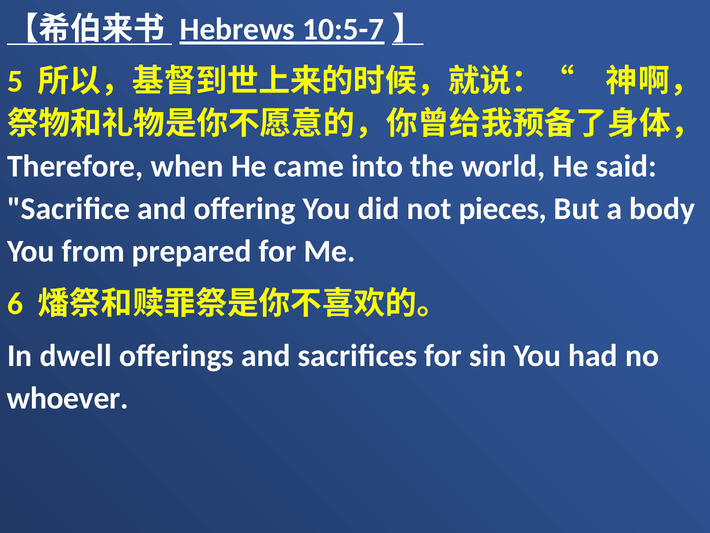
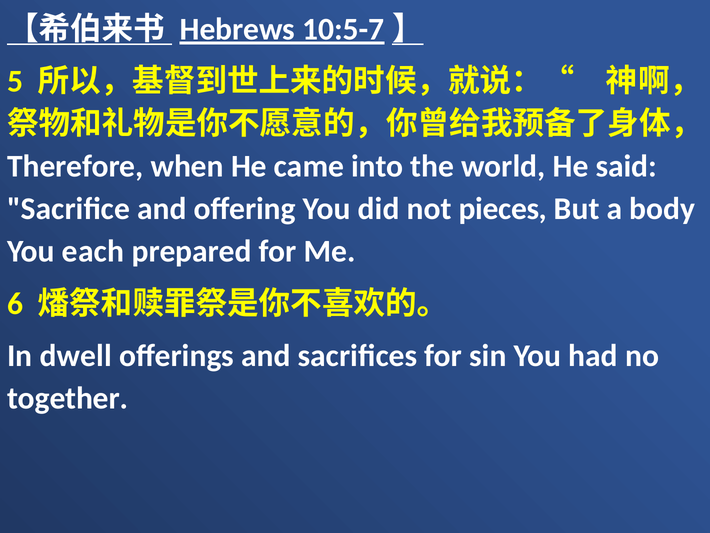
from: from -> each
whoever: whoever -> together
